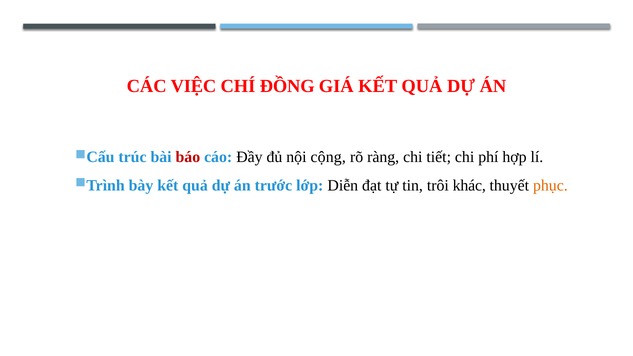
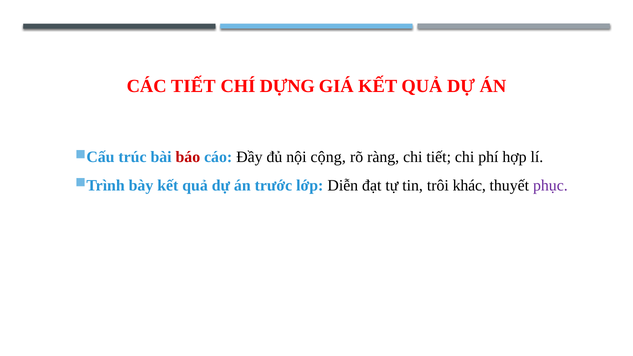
CÁC VIỆC: VIỆC -> TIẾT
ĐỒNG: ĐỒNG -> DỰNG
phục colour: orange -> purple
